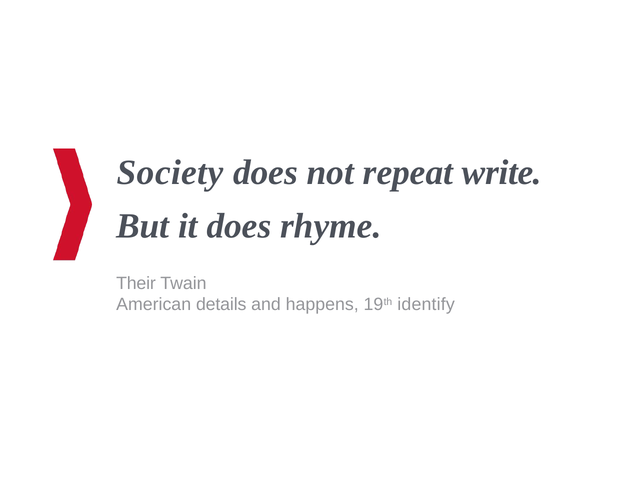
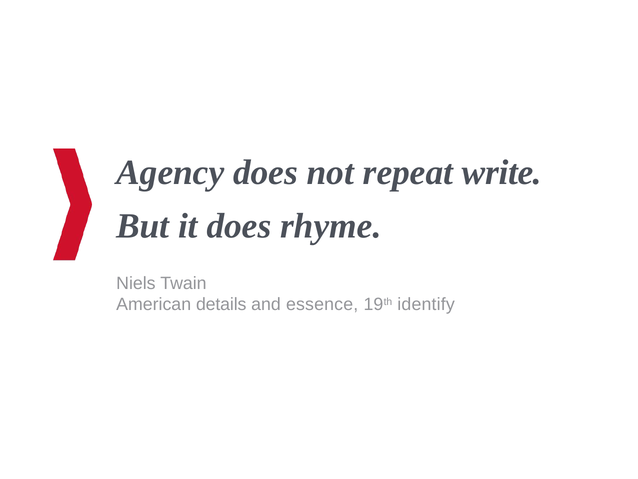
Society: Society -> Agency
Their: Their -> Niels
happens: happens -> essence
